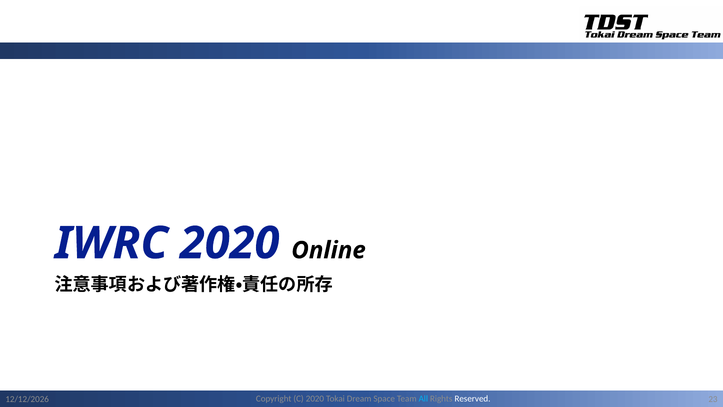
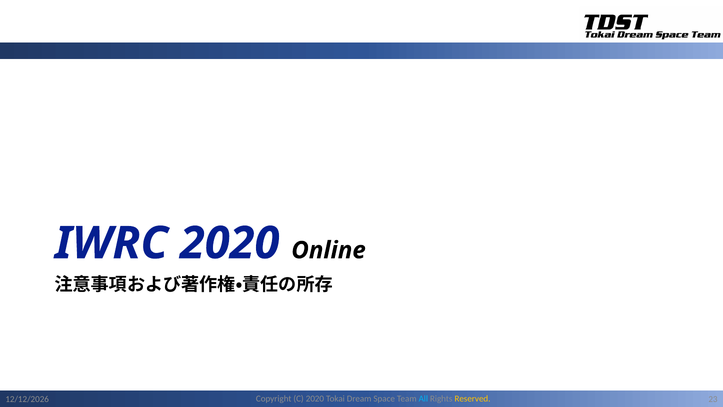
Reserved colour: white -> yellow
